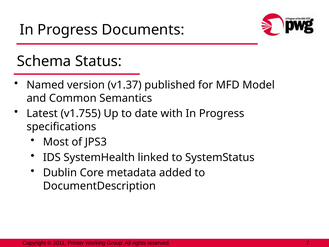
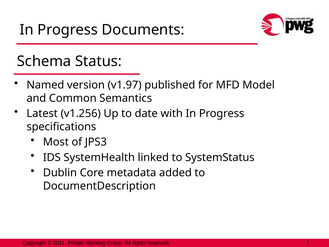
v1.37: v1.37 -> v1.97
v1.755: v1.755 -> v1.256
